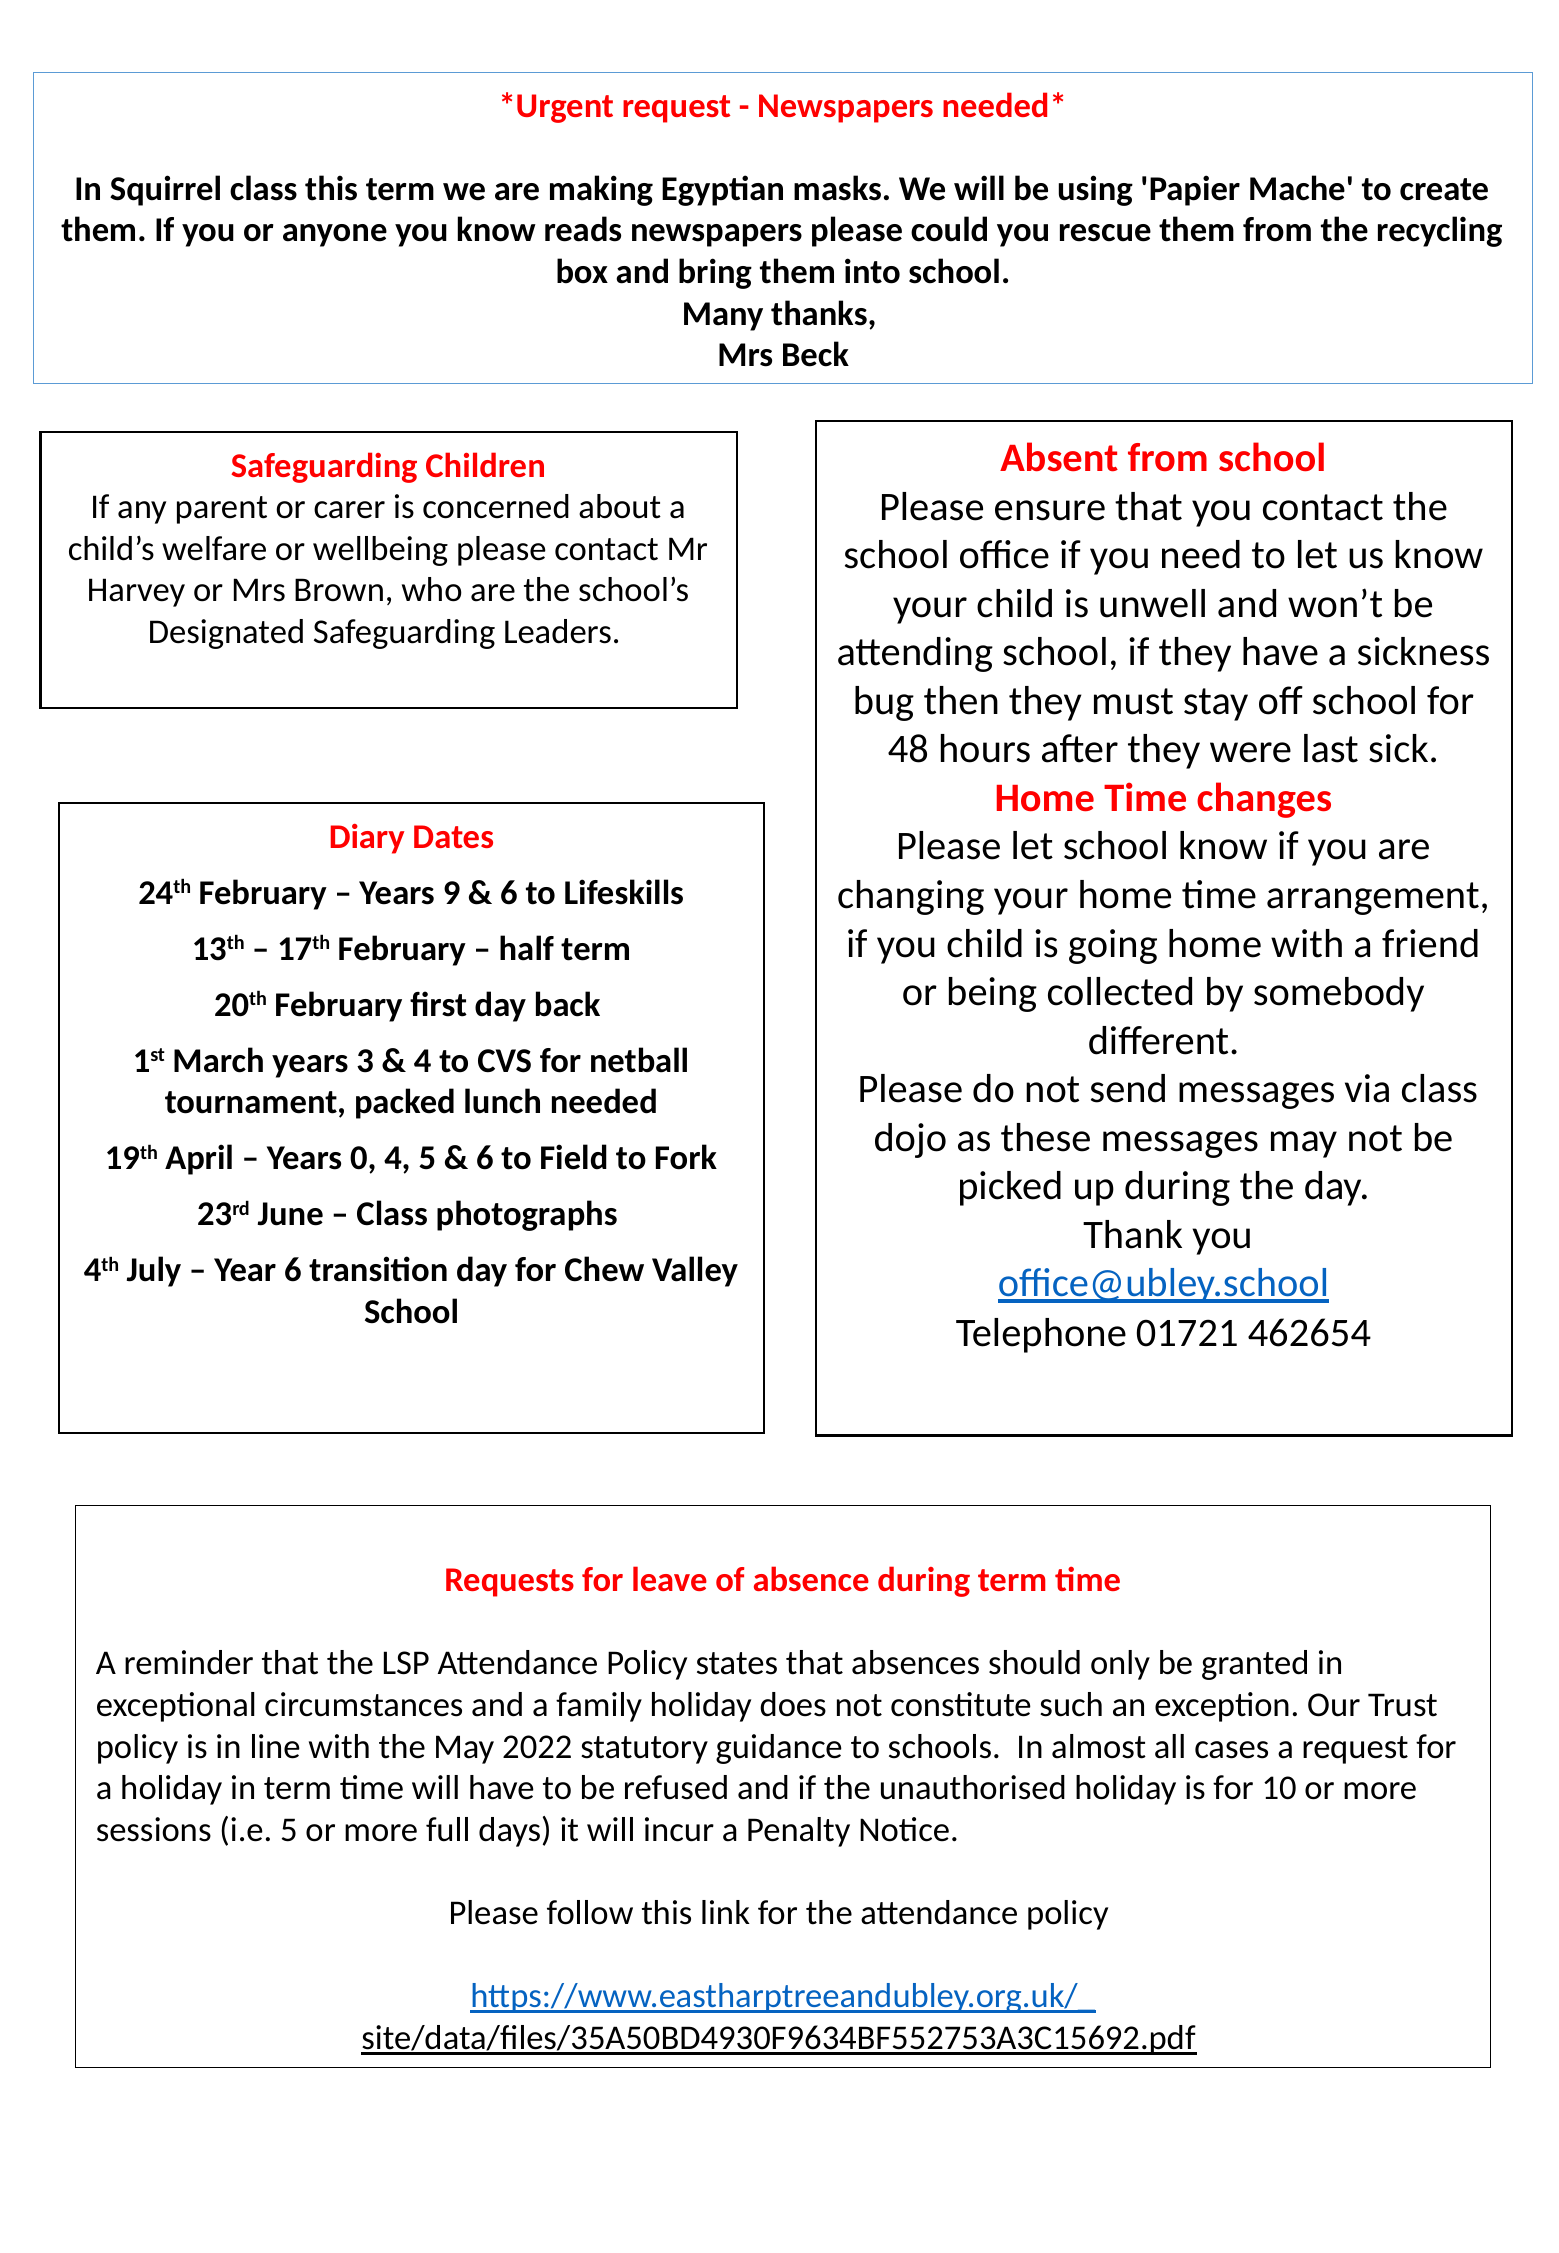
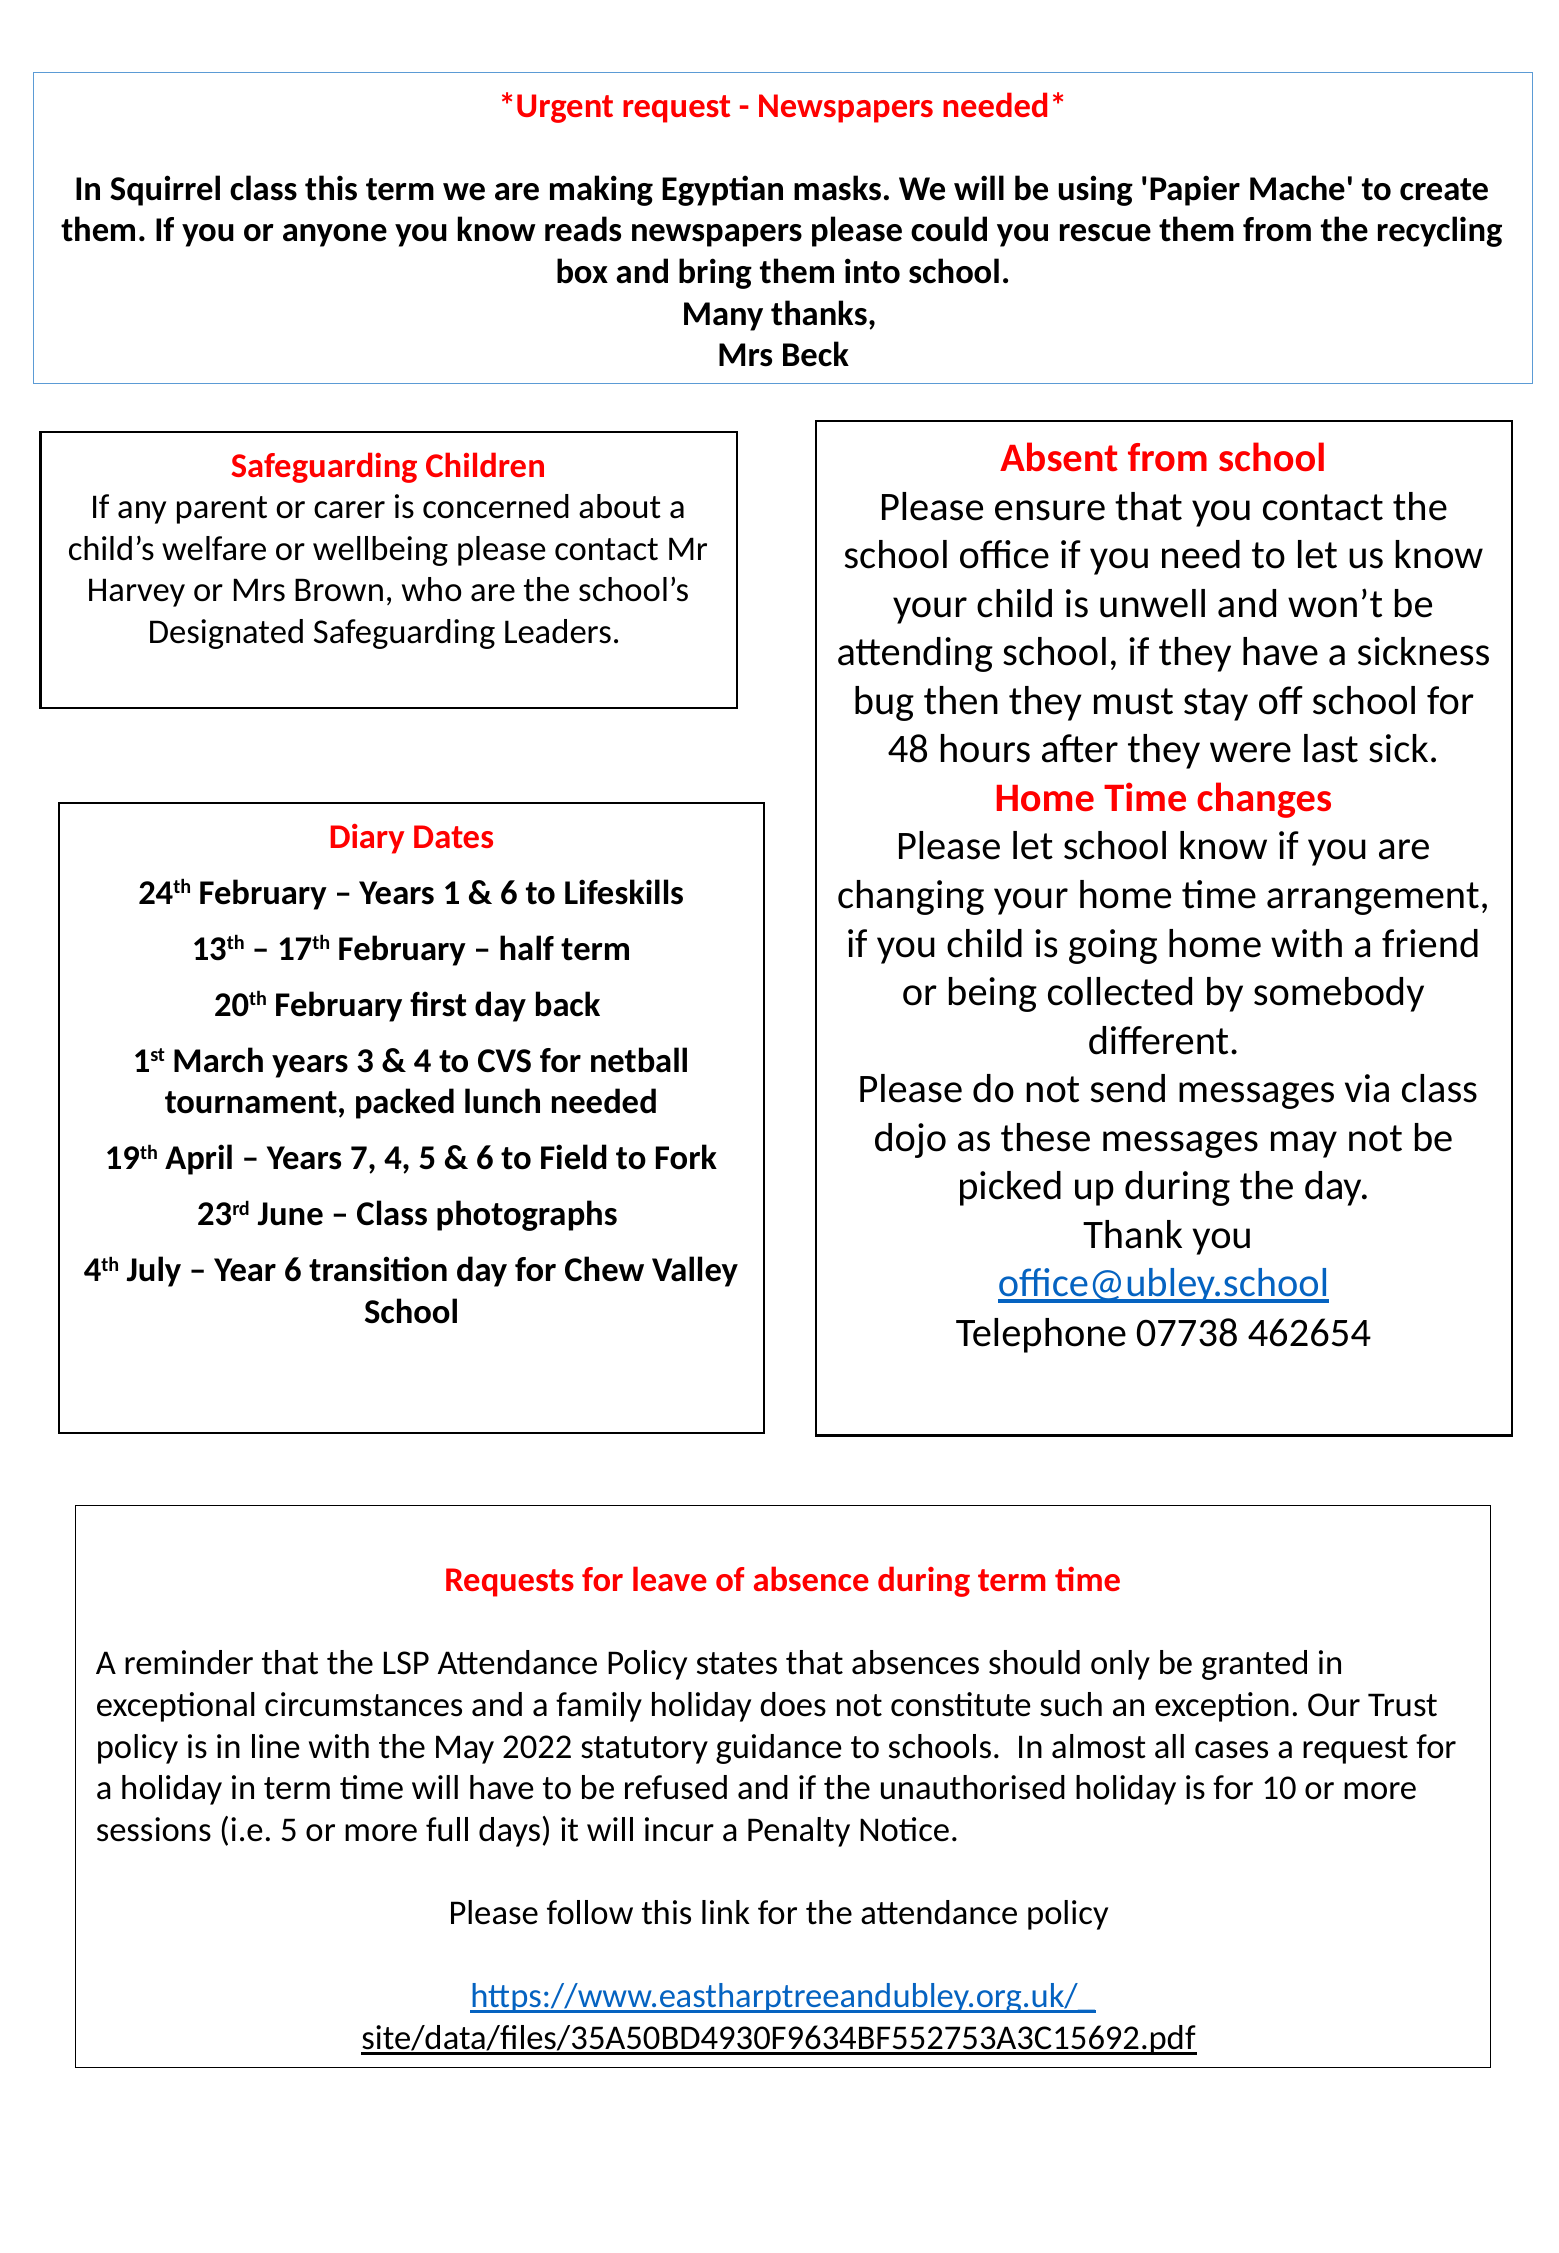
9: 9 -> 1
0: 0 -> 7
01721: 01721 -> 07738
